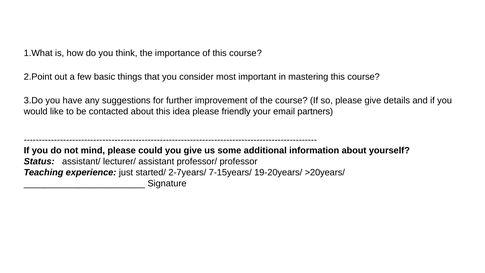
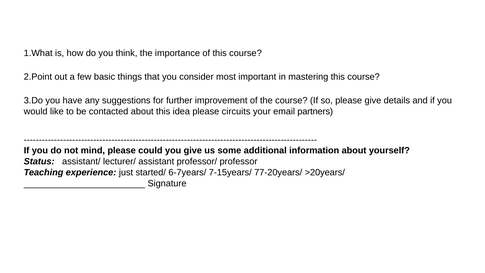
friendly: friendly -> circuits
2-7years/: 2-7years/ -> 6-7years/
19-20years/: 19-20years/ -> 77-20years/
